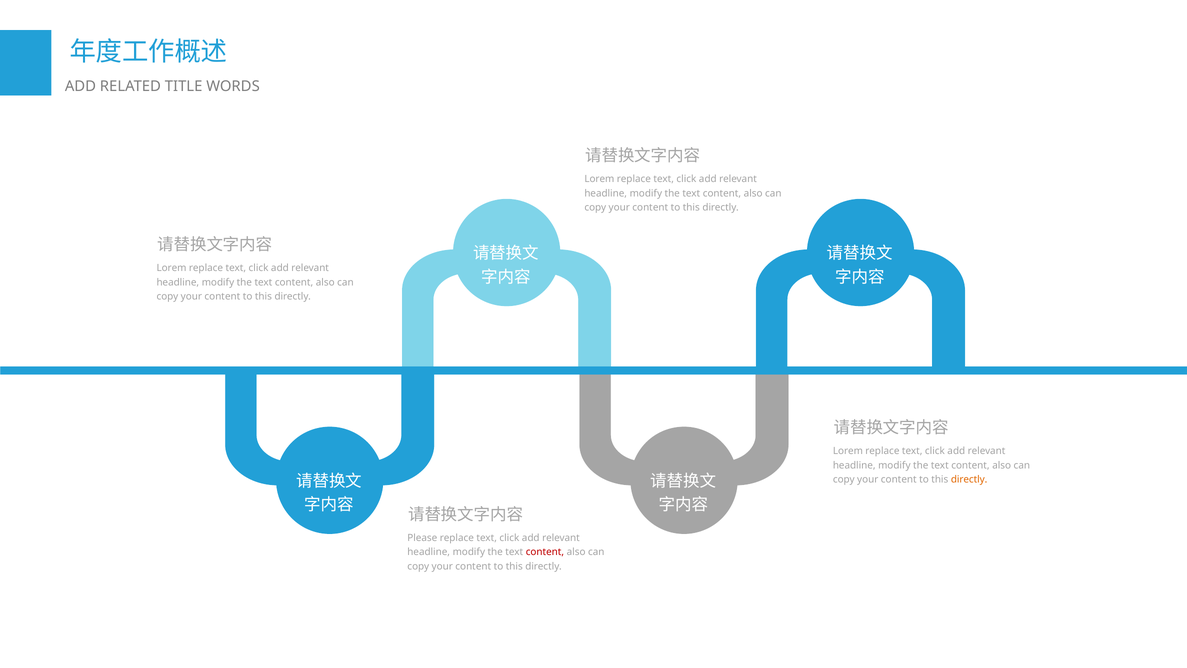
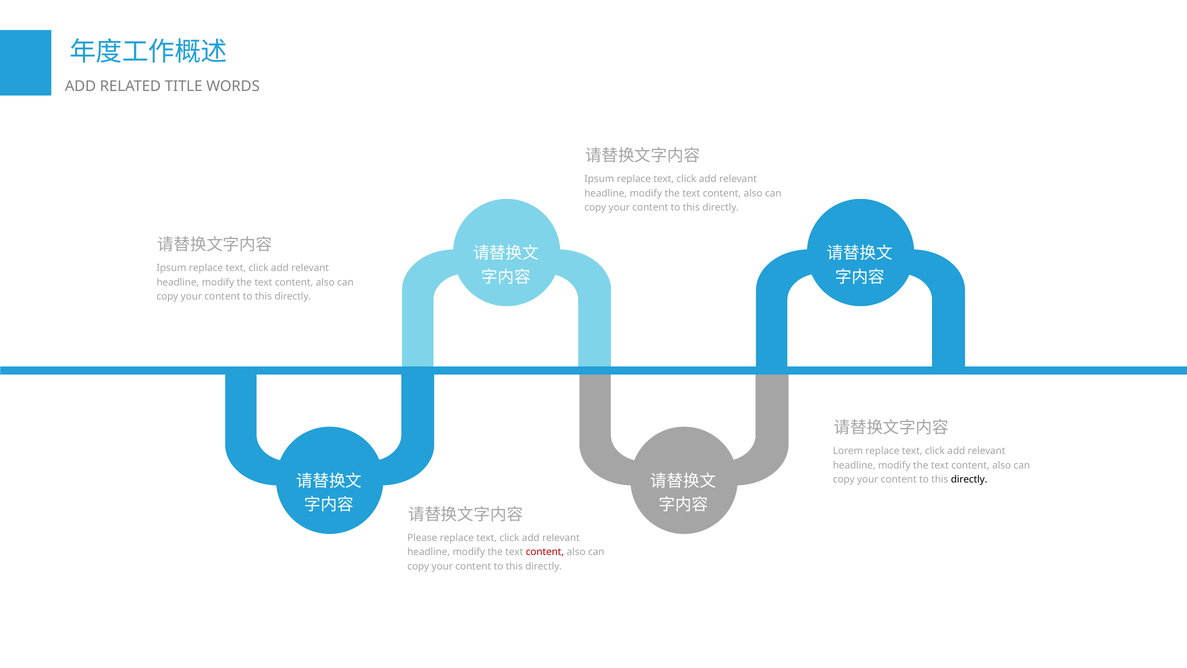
Lorem at (599, 179): Lorem -> Ipsum
Lorem at (171, 268): Lorem -> Ipsum
directly at (969, 479) colour: orange -> black
